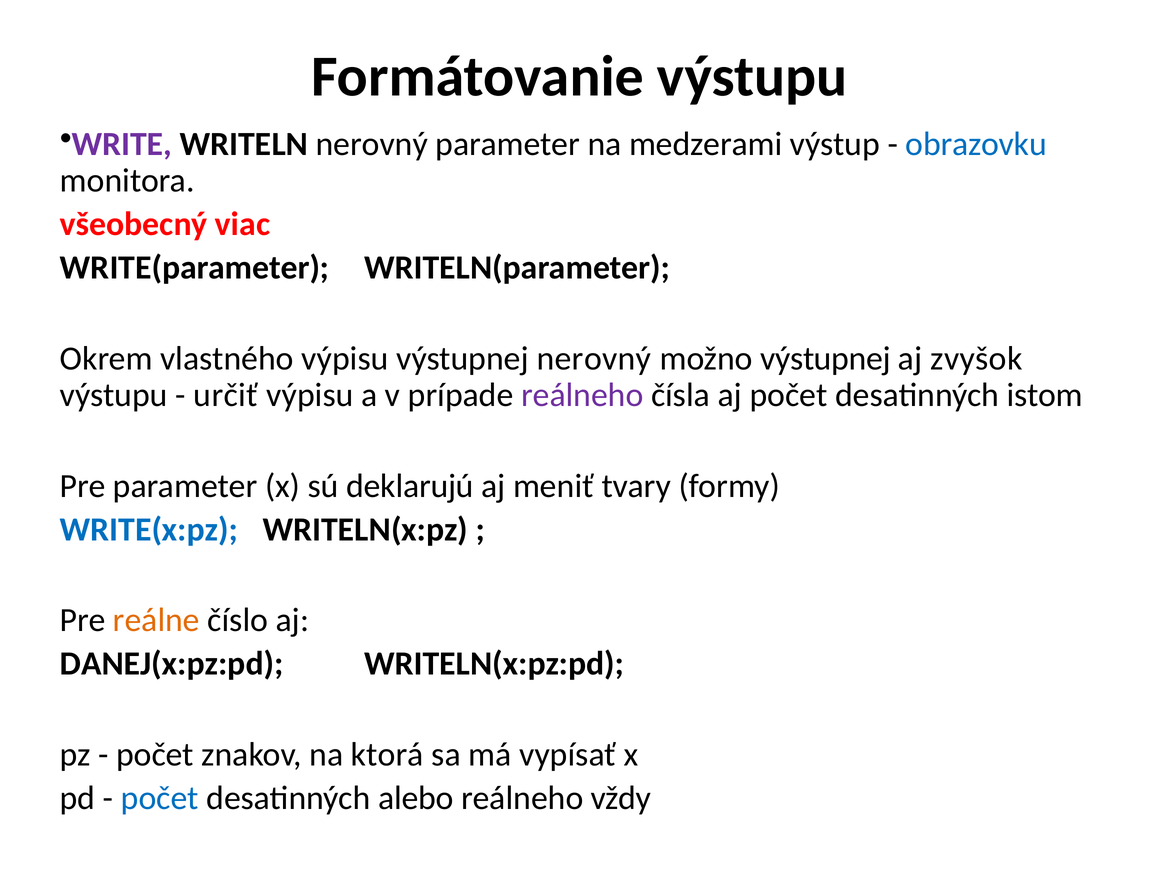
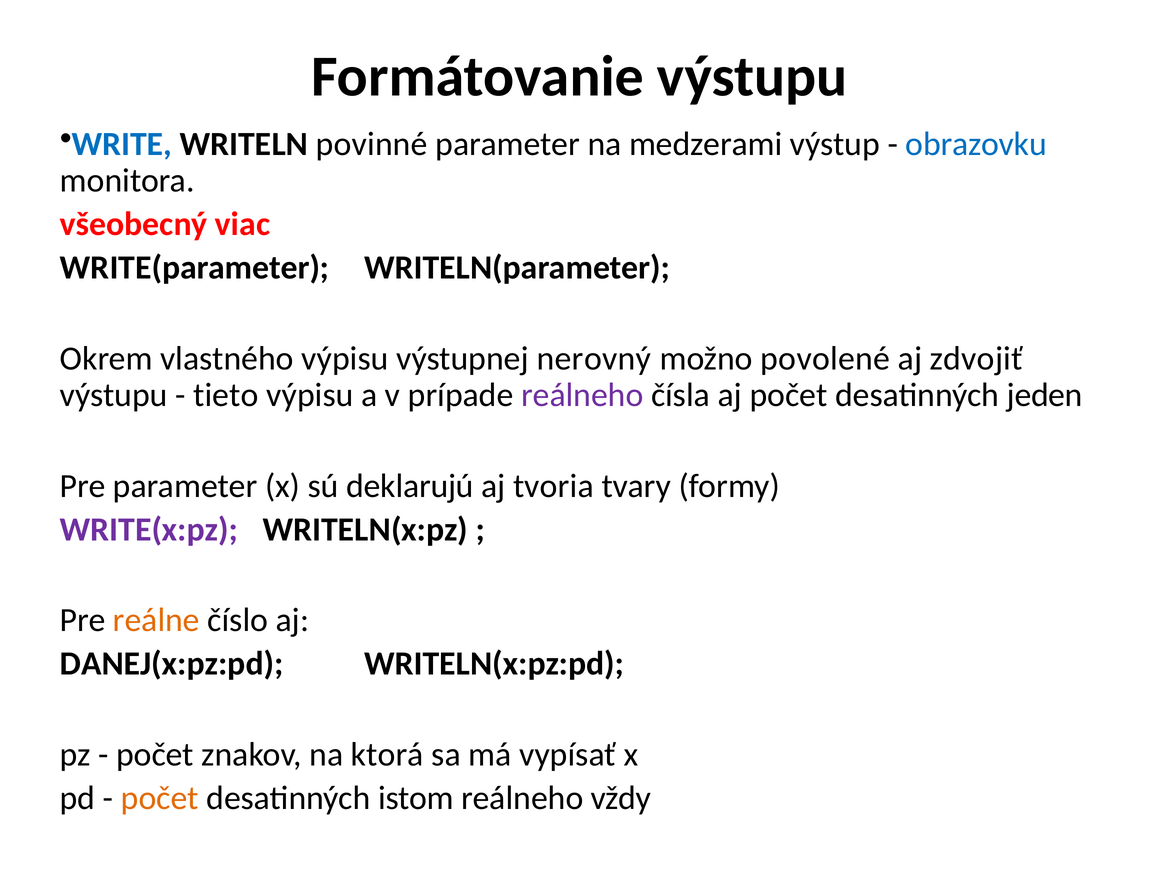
WRITE colour: purple -> blue
WRITELN nerovný: nerovný -> povinné
možno výstupnej: výstupnej -> povolené
zvyšok: zvyšok -> zdvojiť
určiť: určiť -> tieto
istom: istom -> jeden
meniť: meniť -> tvoria
WRITE(x:pz colour: blue -> purple
počet at (160, 798) colour: blue -> orange
alebo: alebo -> istom
